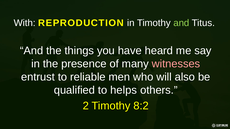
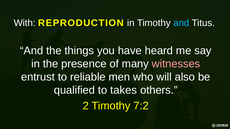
and at (181, 23) colour: light green -> light blue
helps: helps -> takes
8:2: 8:2 -> 7:2
